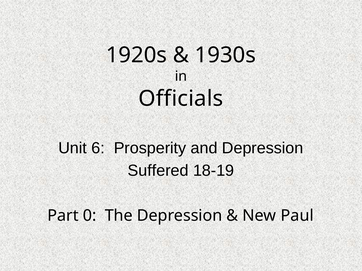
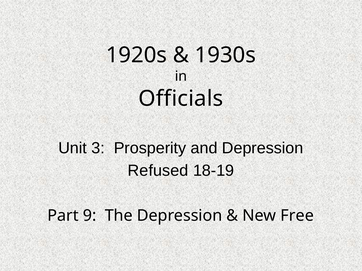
6: 6 -> 3
Suffered: Suffered -> Refused
0: 0 -> 9
Paul: Paul -> Free
